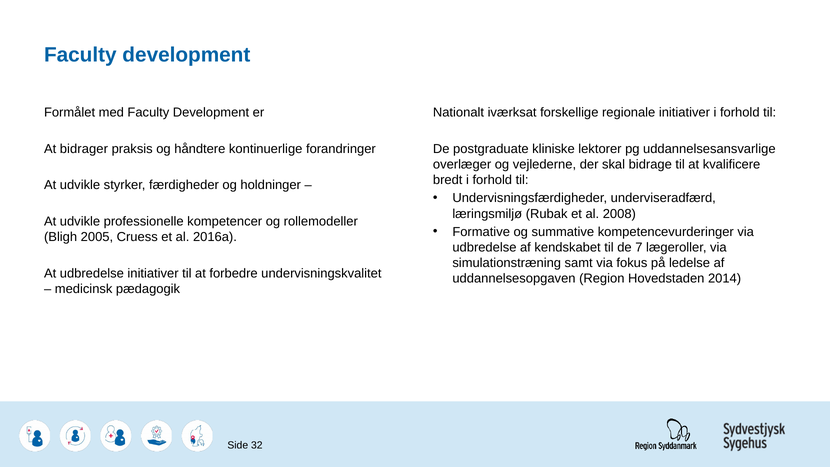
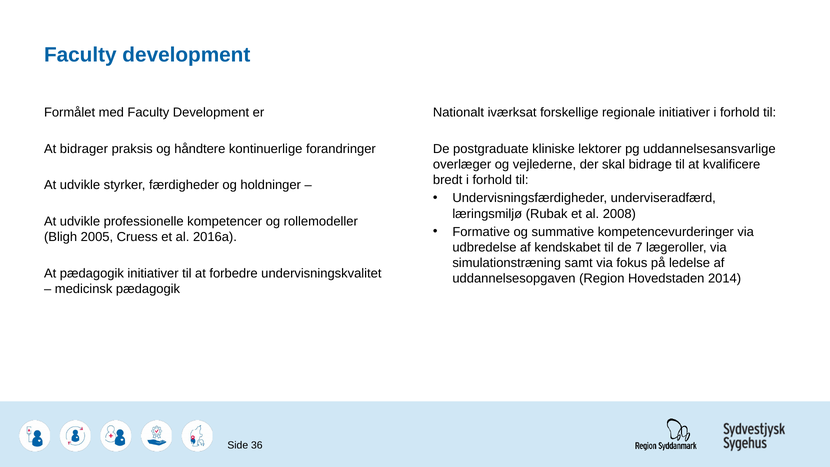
At udbredelse: udbredelse -> pædagogik
32: 32 -> 36
